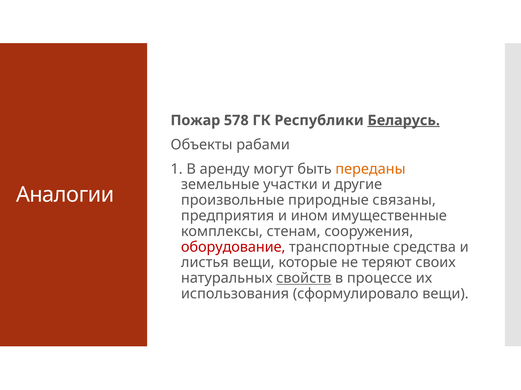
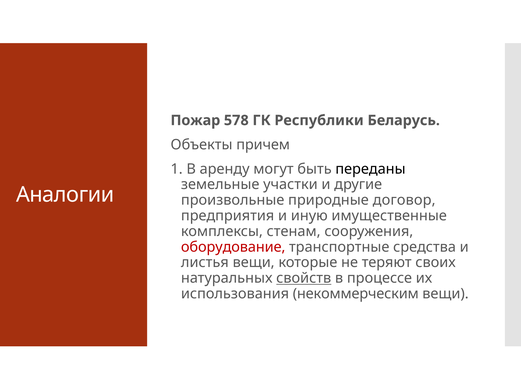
Беларусь underline: present -> none
рабами: рабами -> причем
переданы colour: orange -> black
связаны: связаны -> договор
ином: ином -> иную
сформулировало: сформулировало -> некоммерческим
